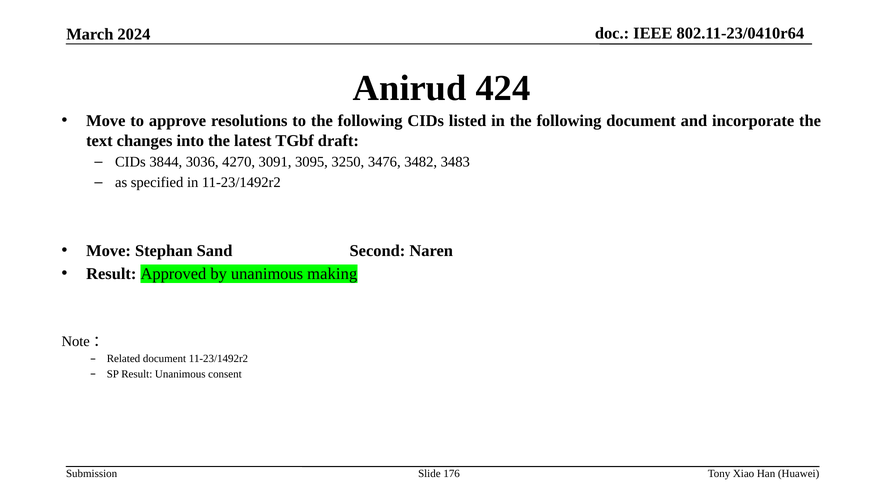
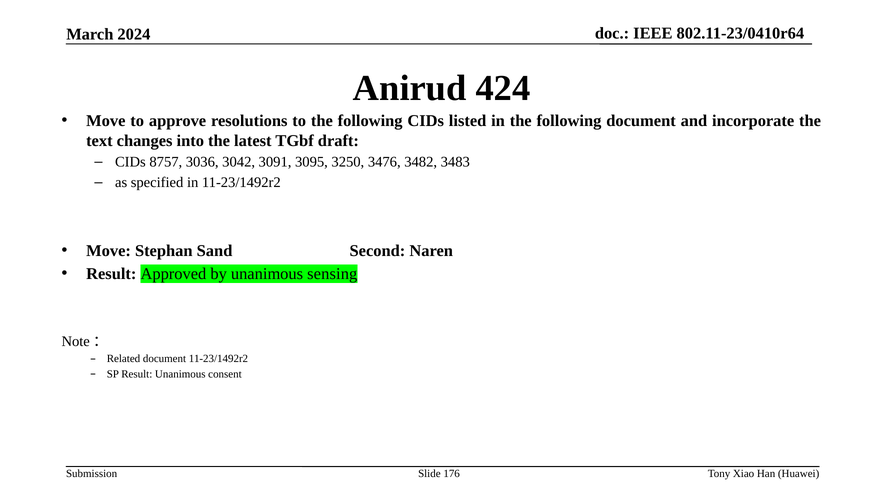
3844: 3844 -> 8757
4270: 4270 -> 3042
making: making -> sensing
